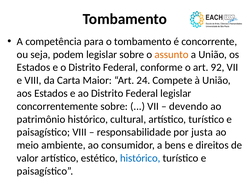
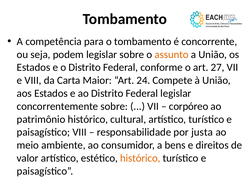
92: 92 -> 27
devendo: devendo -> corpóreo
histórico at (140, 158) colour: blue -> orange
